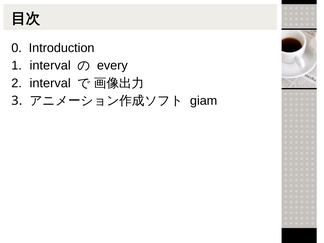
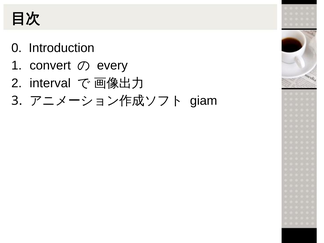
interval at (50, 66): interval -> convert
